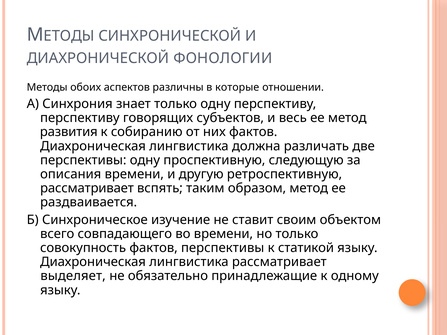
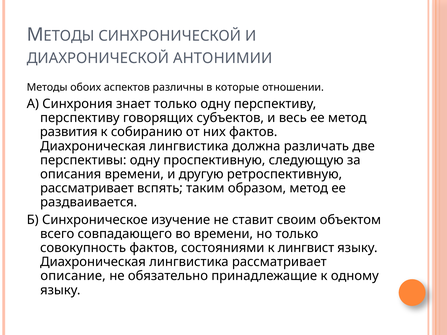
ФОНОЛОГИИ: ФОНОЛОГИИ -> АНТОНИМИИ
фактов перспективы: перспективы -> состояниями
статикой: статикой -> лингвист
выделяет: выделяет -> описание
